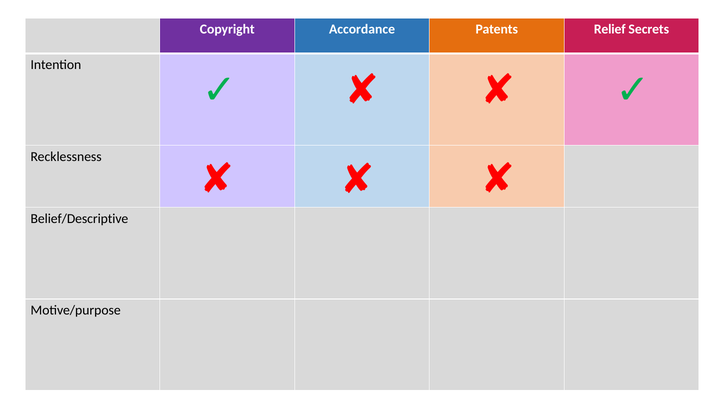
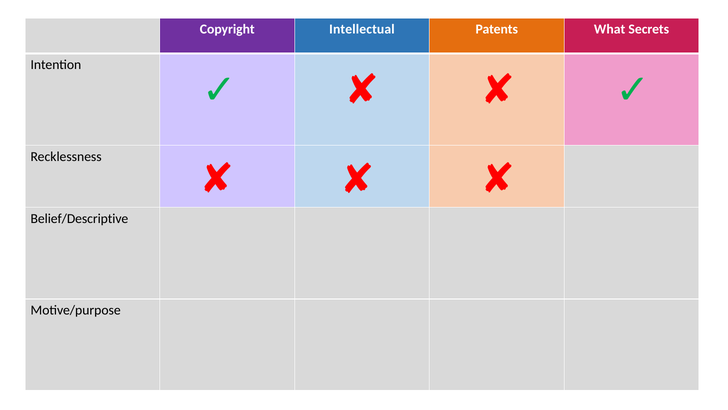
Accordance: Accordance -> Intellectual
Relief: Relief -> What
